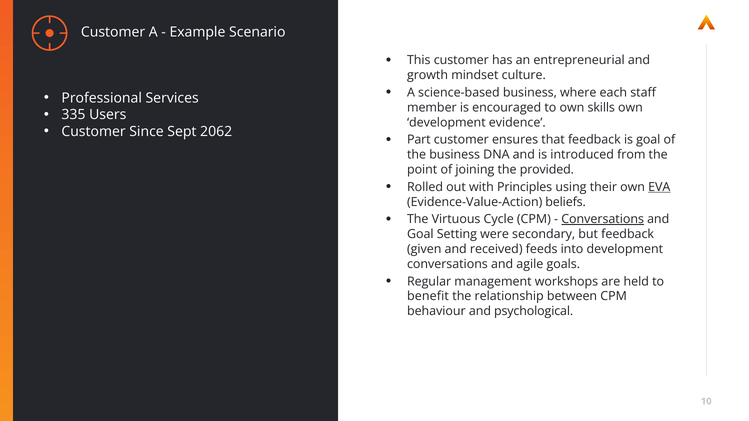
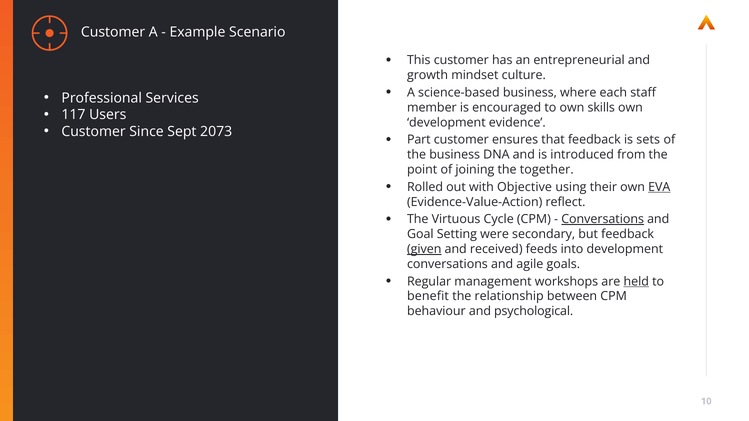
335: 335 -> 117
2062: 2062 -> 2073
is goal: goal -> sets
provided: provided -> together
Principles: Principles -> Objective
beliefs: beliefs -> reflect
given underline: none -> present
held underline: none -> present
